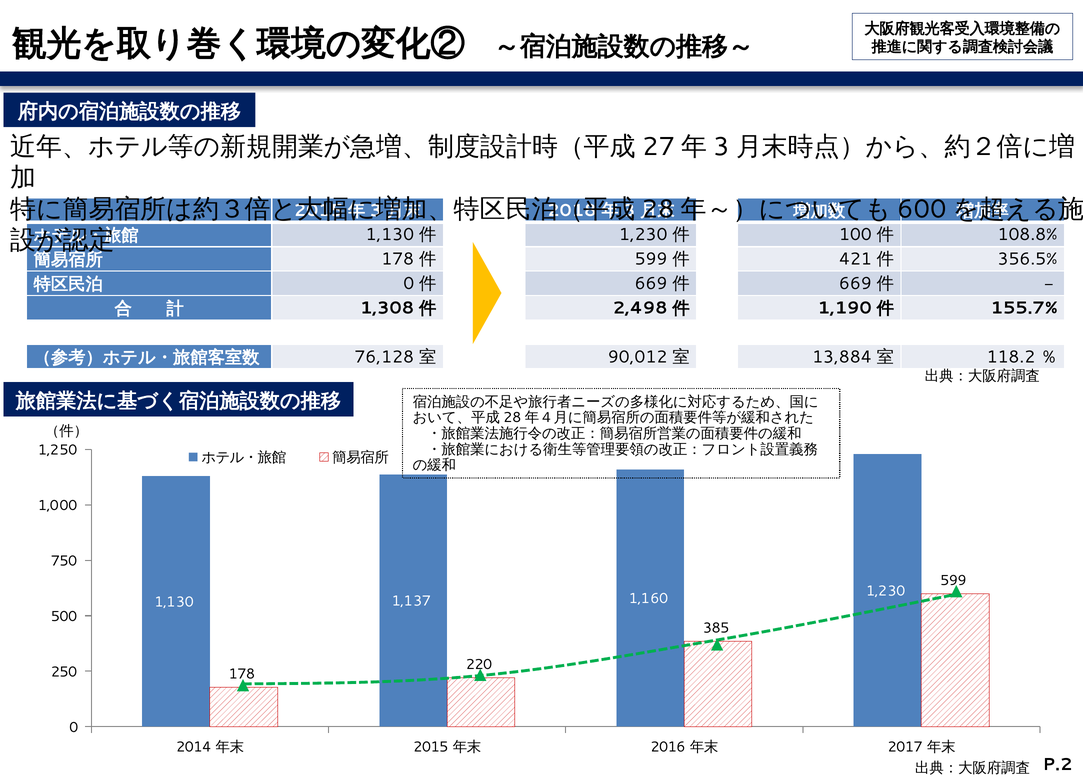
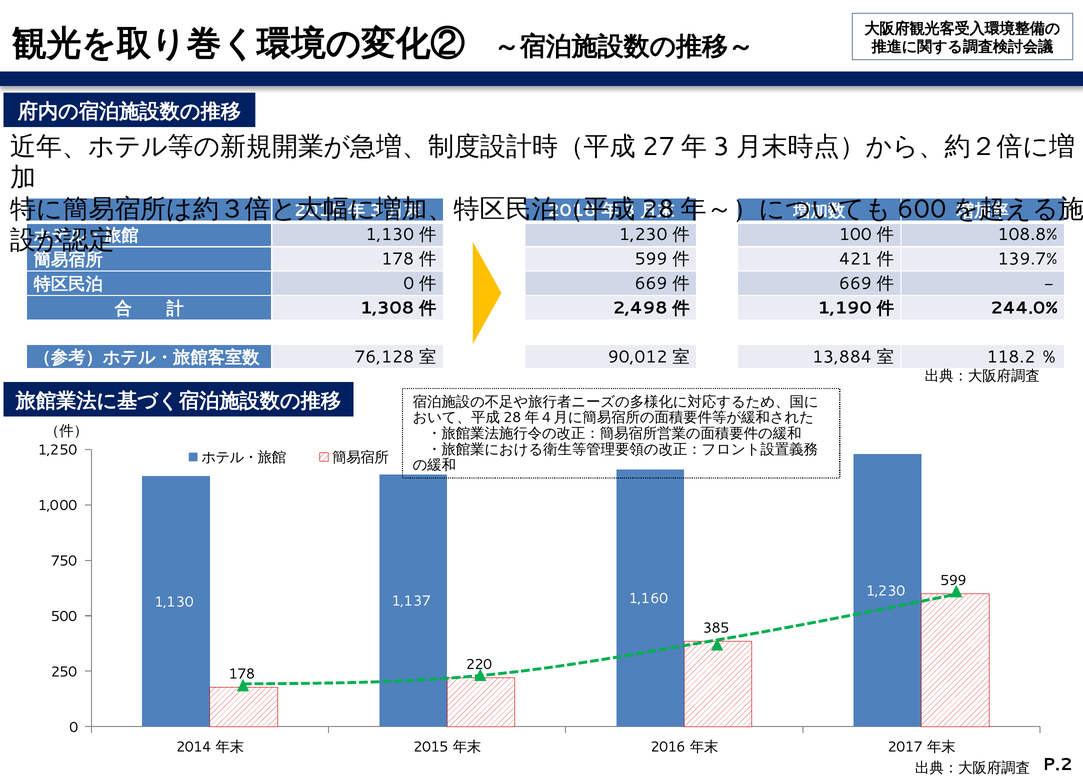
356.5%: 356.5% -> 139.7%
155.7%: 155.7% -> 244.0%
